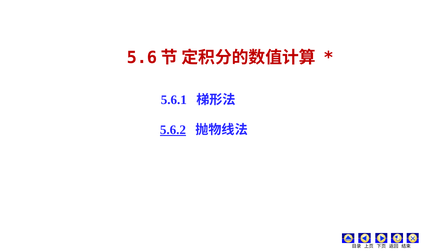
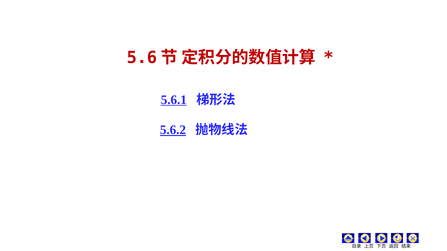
5.6.1 underline: none -> present
